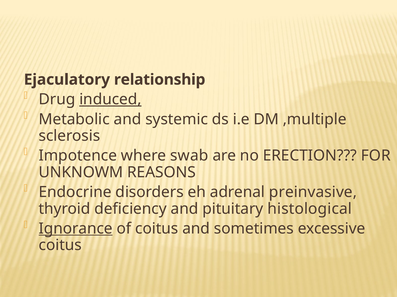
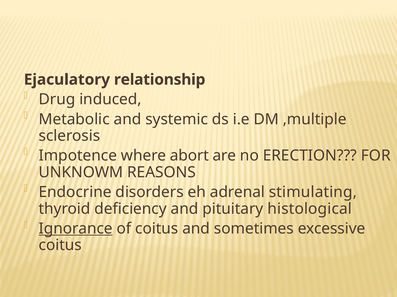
induced underline: present -> none
swab: swab -> abort
preinvasive: preinvasive -> stimulating
